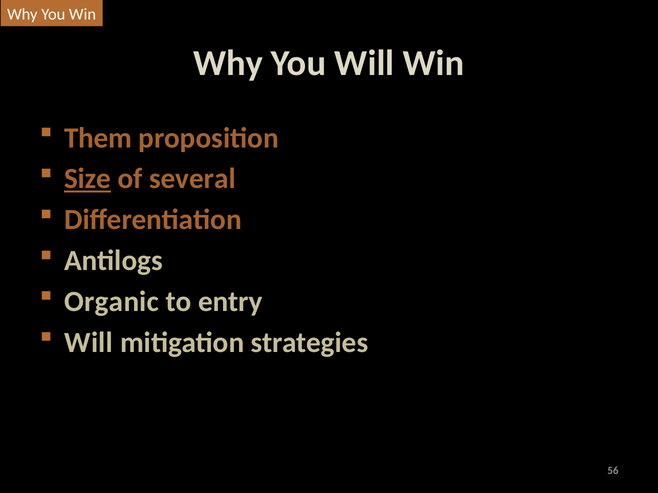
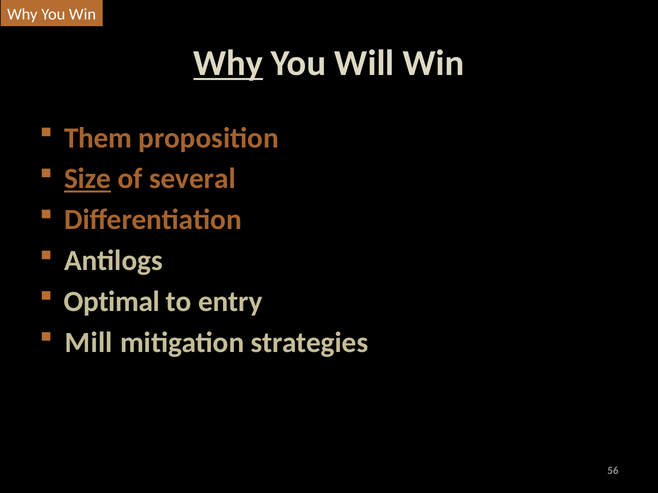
Why at (228, 63) underline: none -> present
Organic: Organic -> Optimal
Will at (89, 343): Will -> Mill
